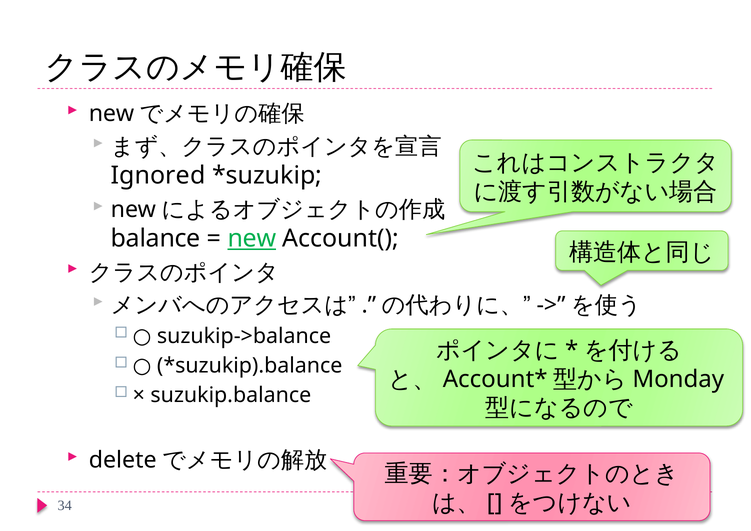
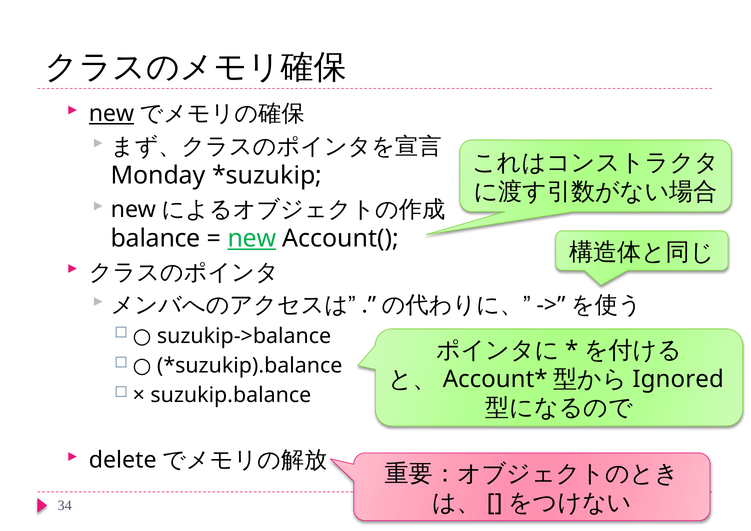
new at (111, 114) underline: none -> present
Ignored: Ignored -> Monday
Monday: Monday -> Ignored
